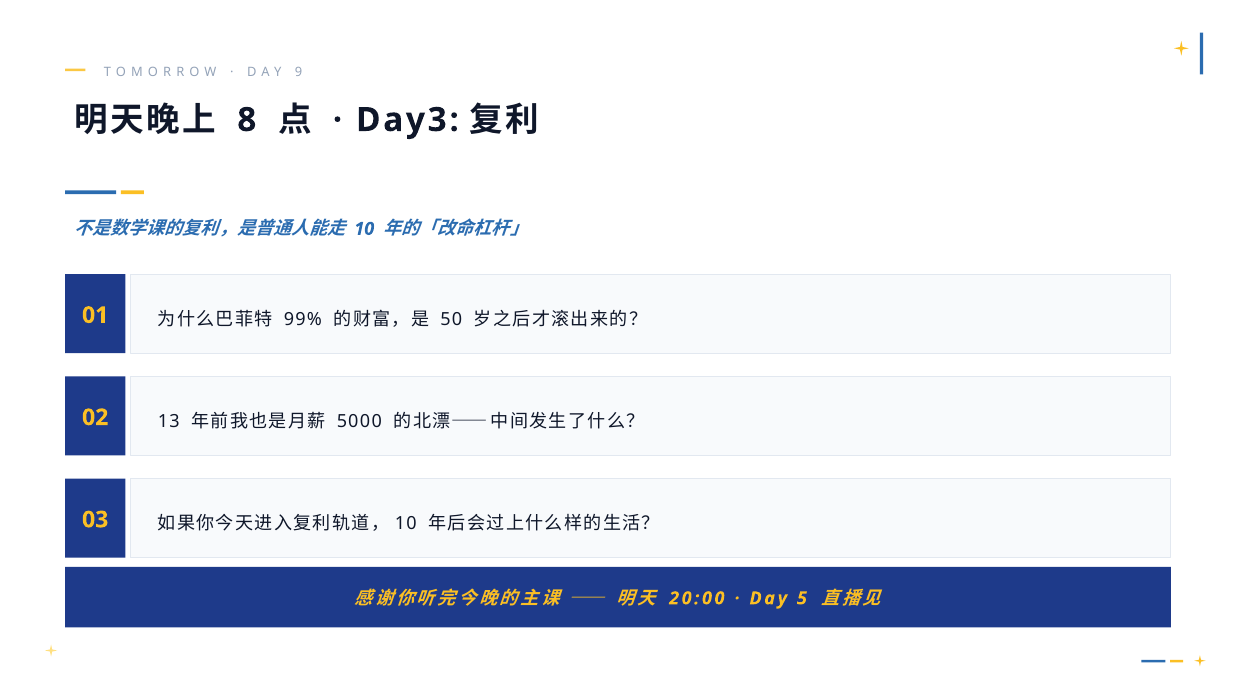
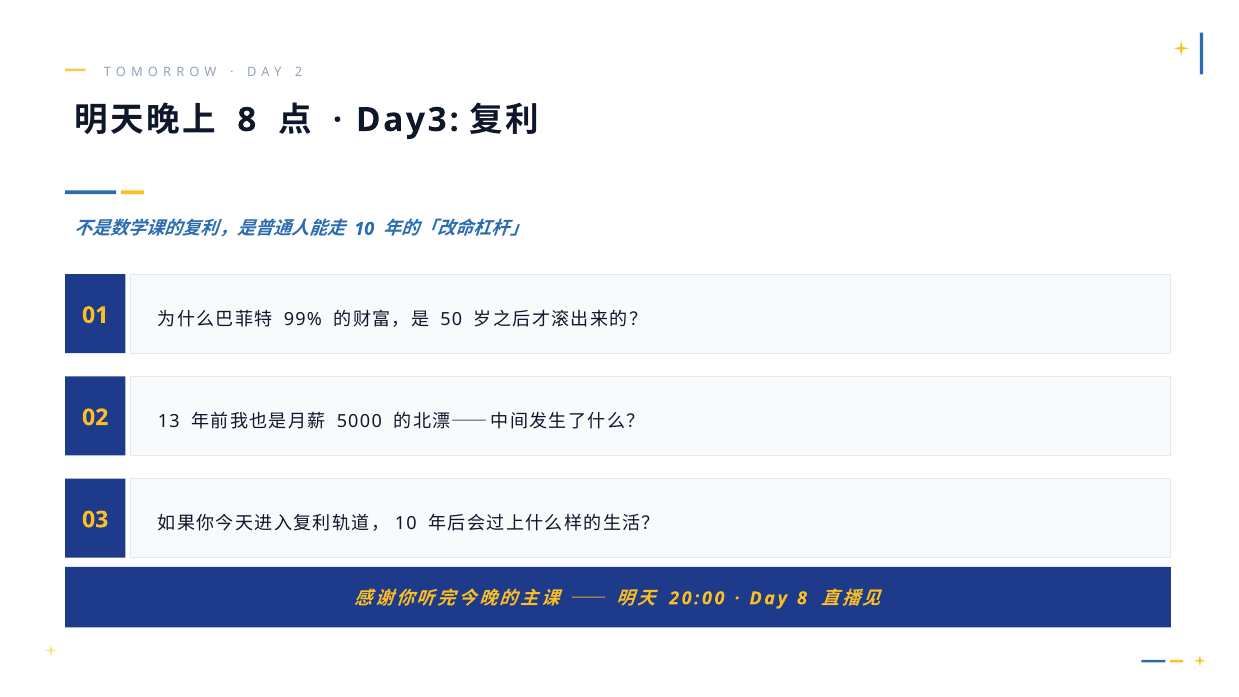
9: 9 -> 2
Day 5: 5 -> 8
